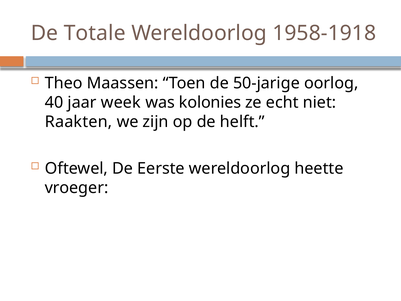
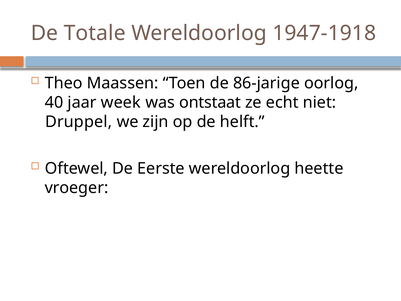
1958-1918: 1958-1918 -> 1947-1918
50-jarige: 50-jarige -> 86-jarige
kolonies: kolonies -> ontstaat
Raakten: Raakten -> Druppel
